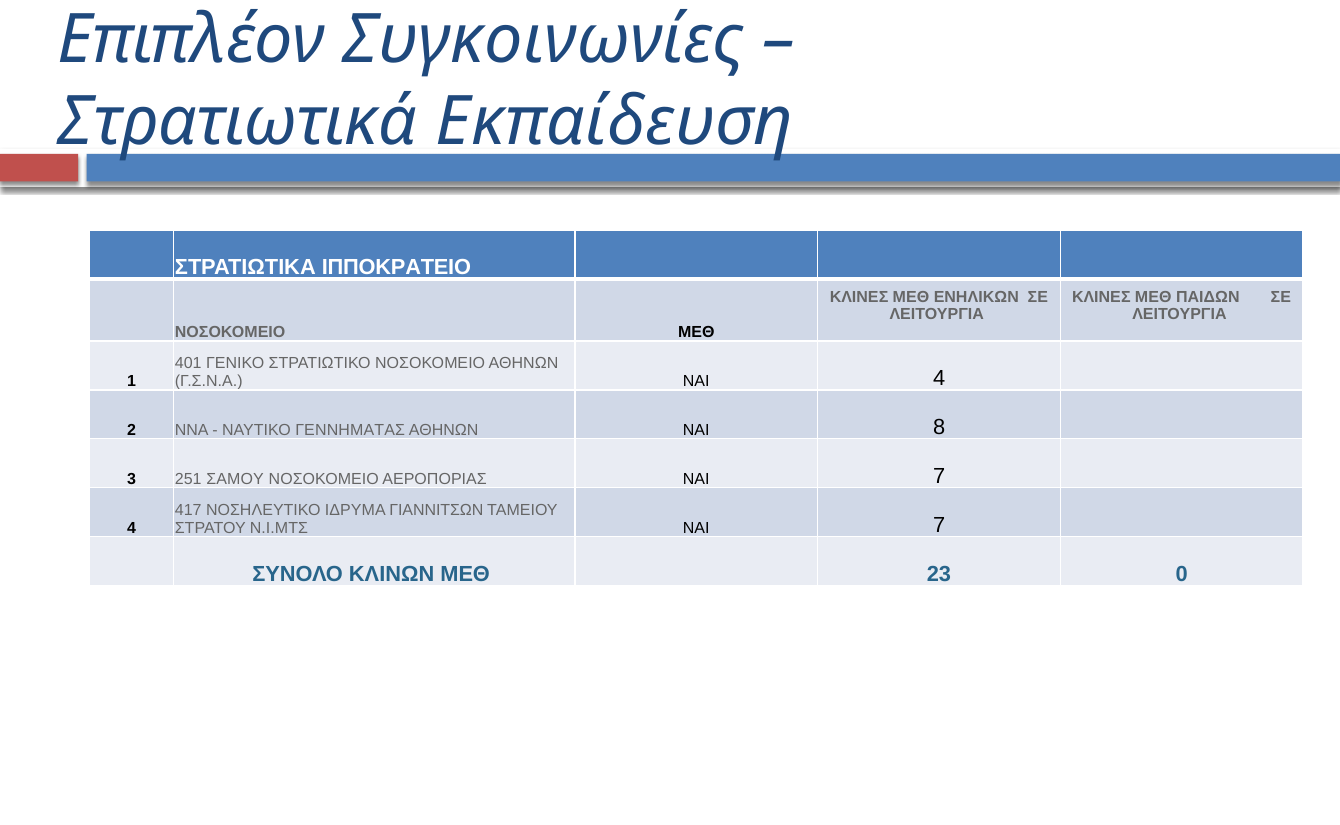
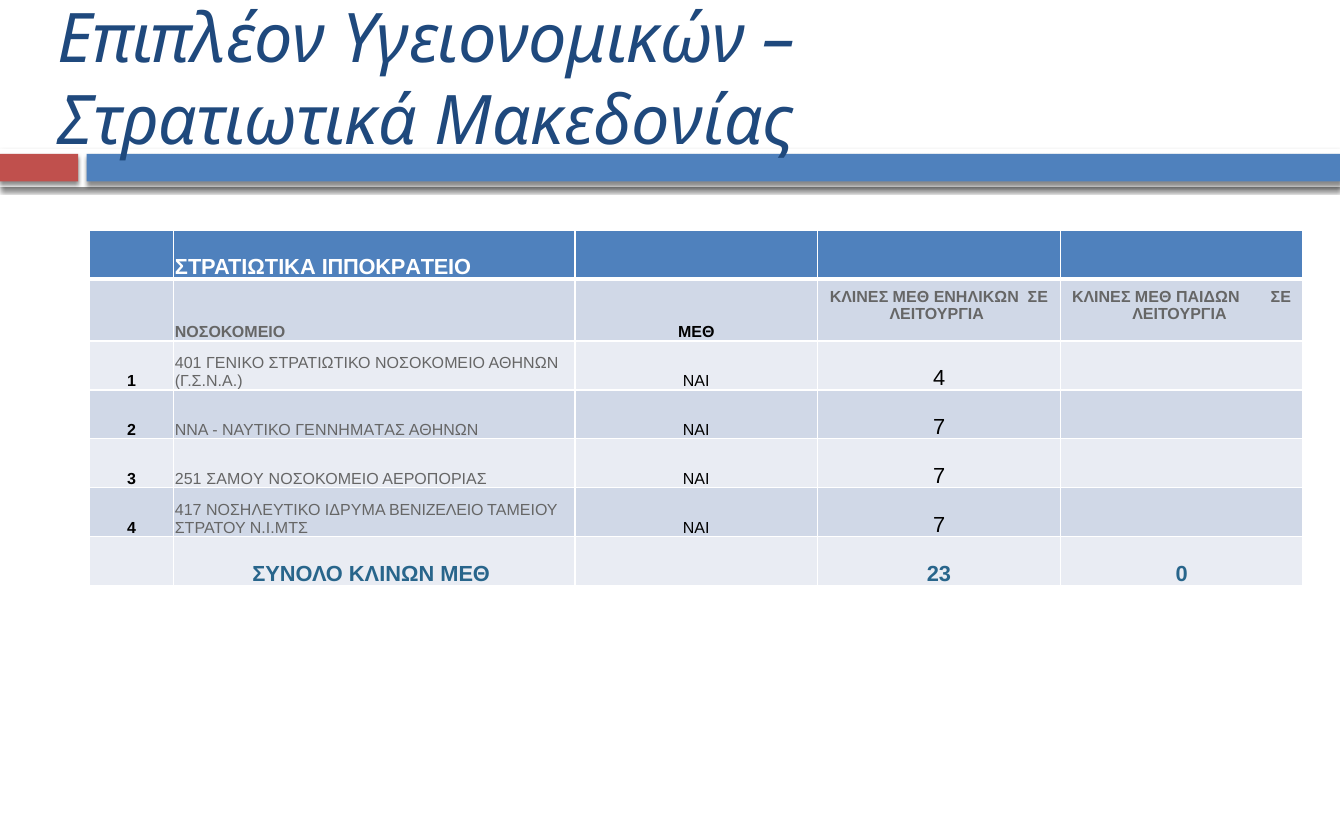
Συγκοινωνίες: Συγκοινωνίες -> Υγειονομικών
Εκπαίδευση: Εκπαίδευση -> Μακεδονίας
ΑΘΗΝΩΝ ΝΑΙ 8: 8 -> 7
ΓΙΑΝΝΙΤΣΩΝ: ΓΙΑΝΝΙΤΣΩΝ -> ΒΕΝΙΖΕΛΕΙΟ
